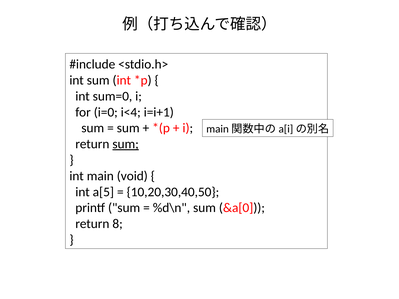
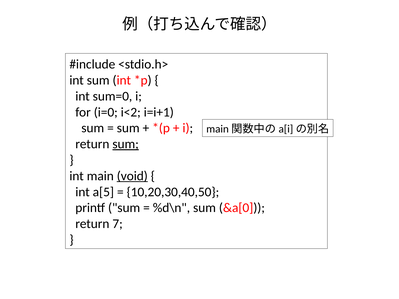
i<4: i<4 -> i<2
void underline: none -> present
8: 8 -> 7
